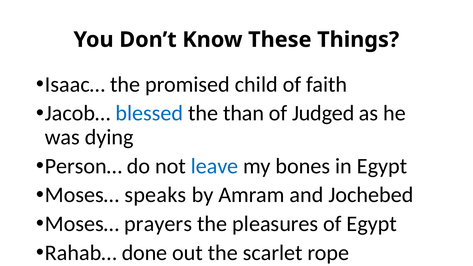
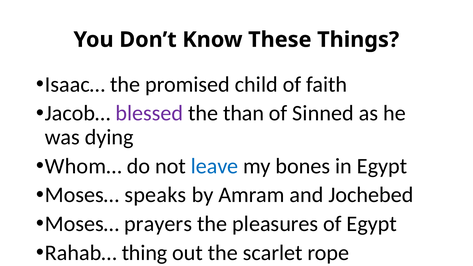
blessed colour: blue -> purple
Judged: Judged -> Sinned
Person…: Person… -> Whom…
done: done -> thing
